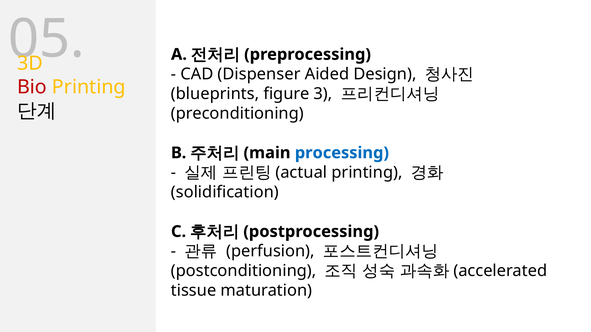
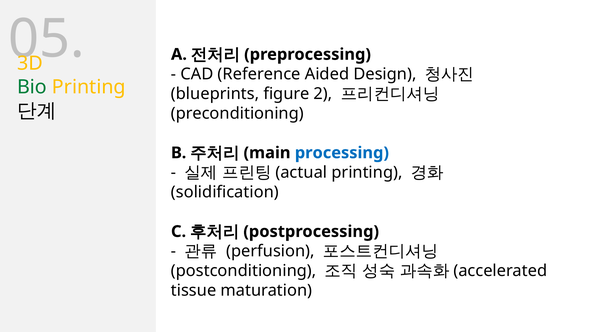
Dispenser: Dispenser -> Reference
Bio colour: red -> green
3: 3 -> 2
